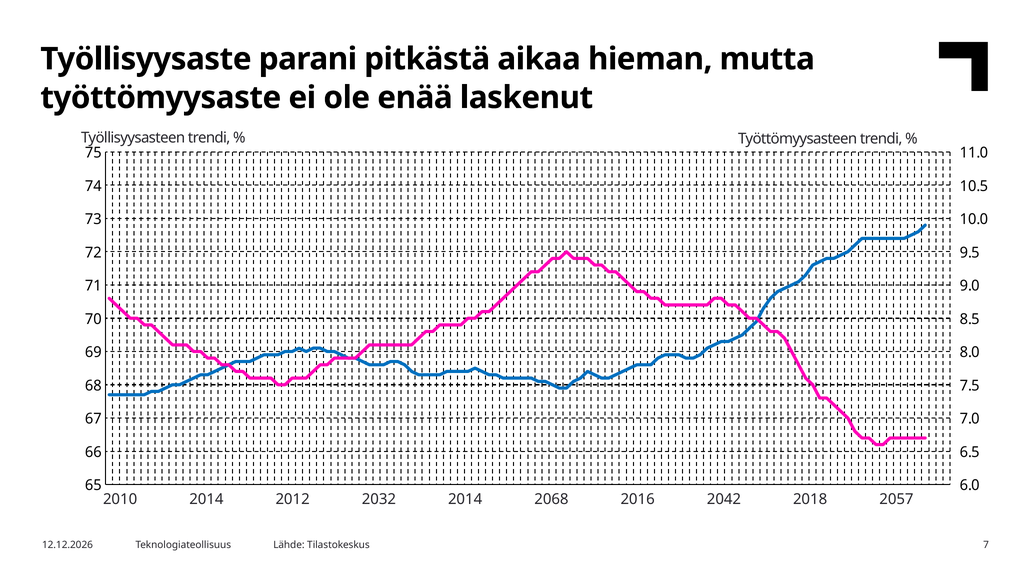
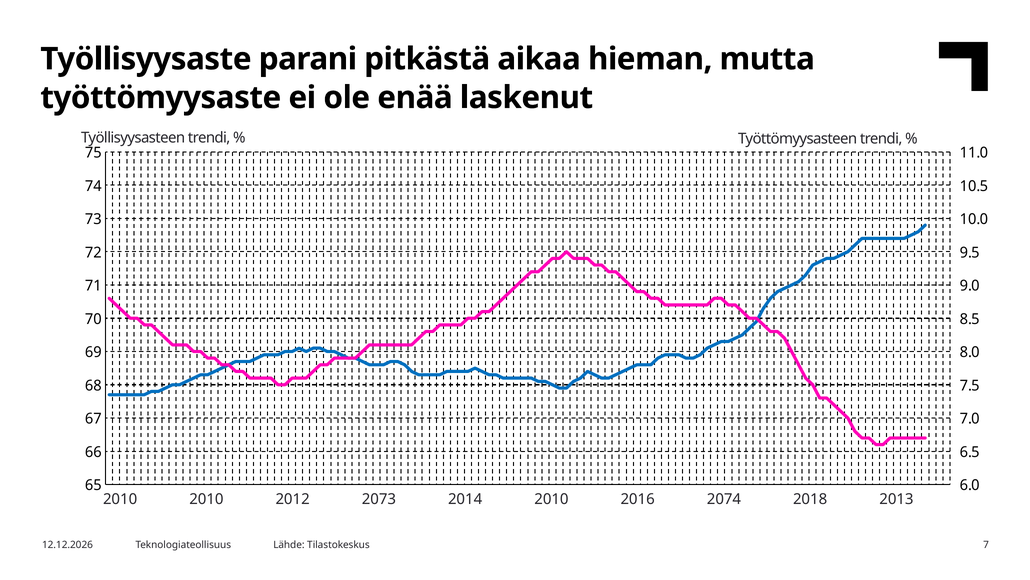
2010 2014: 2014 -> 2010
2032: 2032 -> 2073
2014 2068: 2068 -> 2010
2042: 2042 -> 2074
2057: 2057 -> 2013
